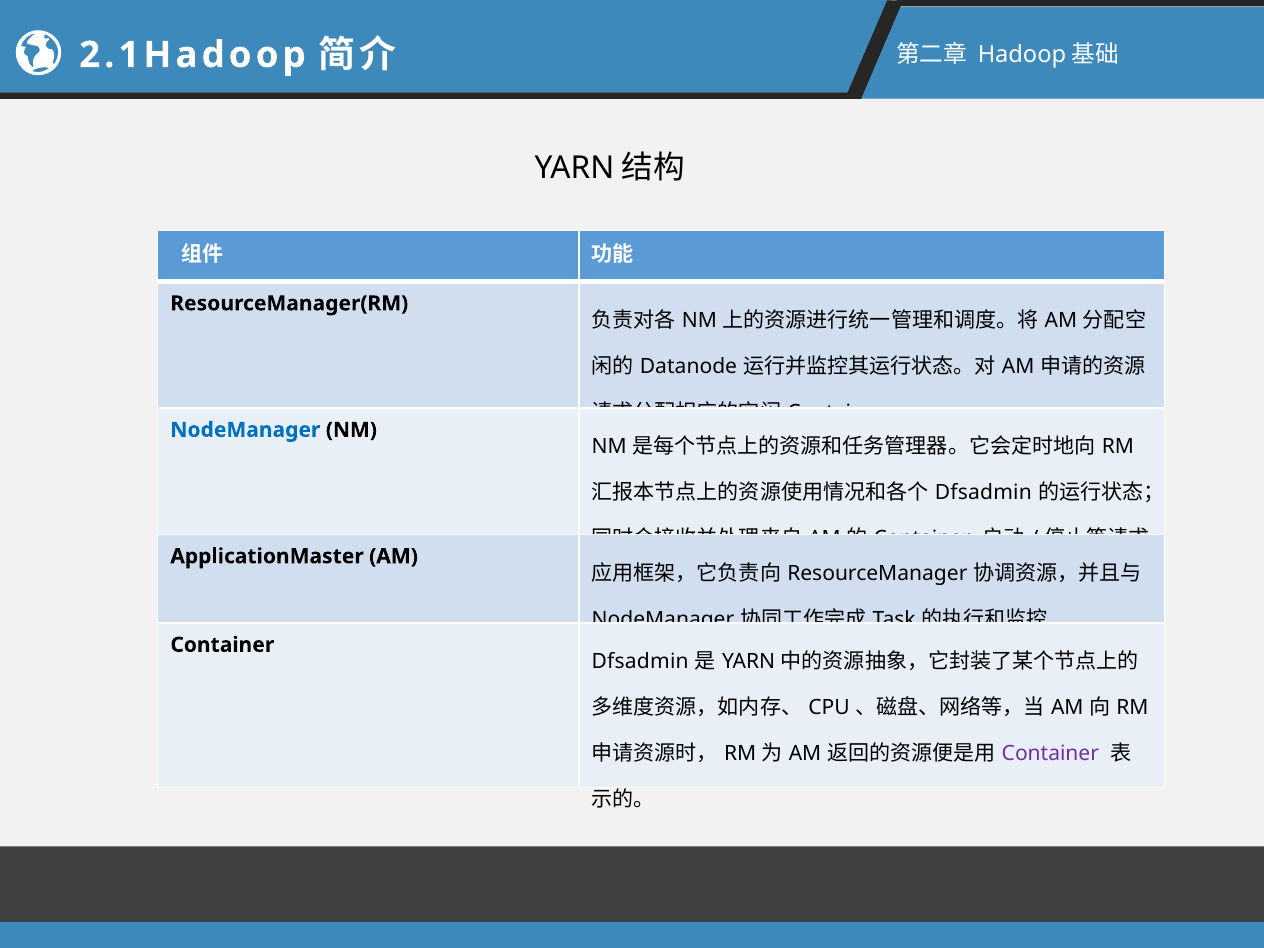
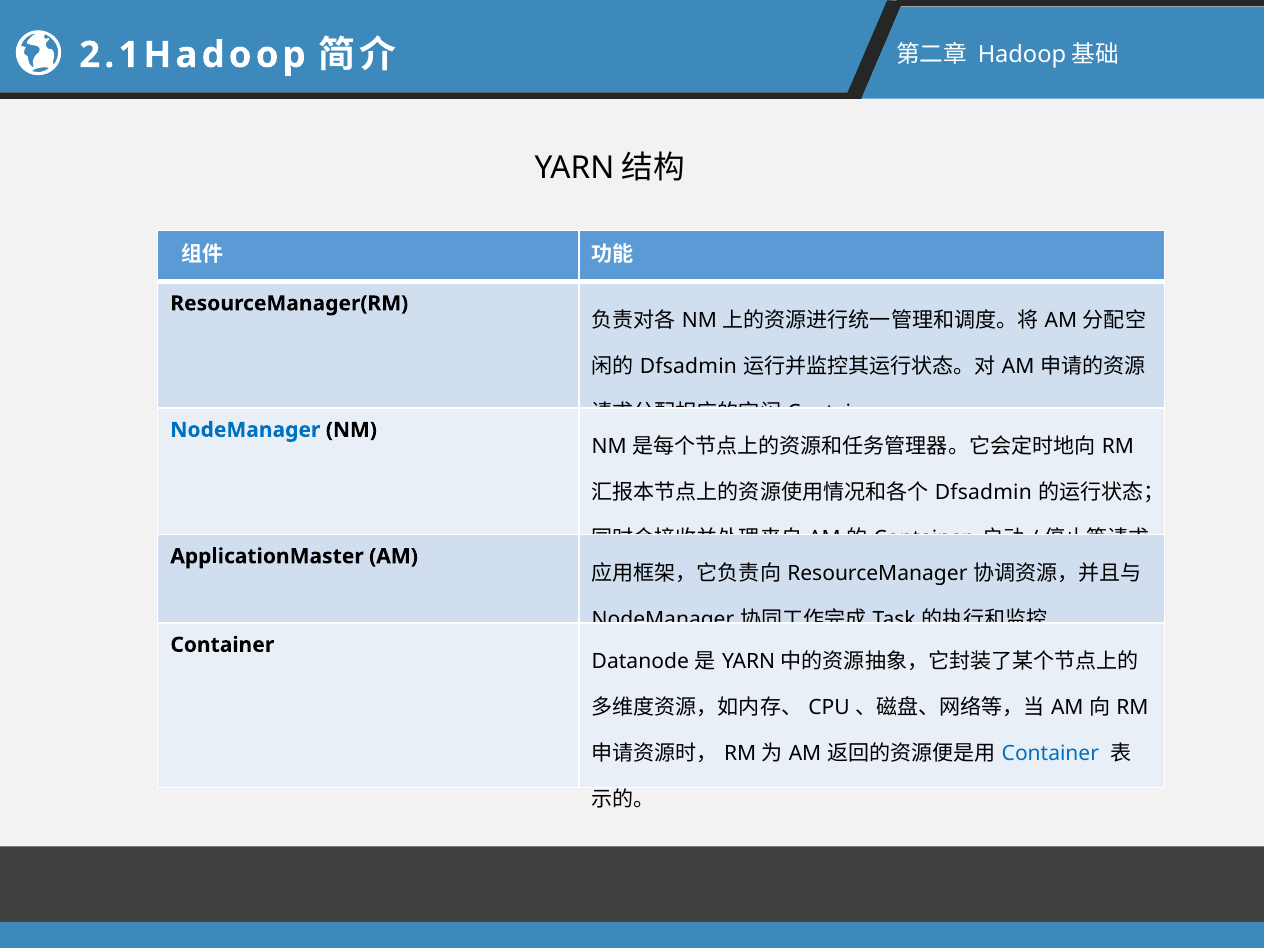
Datanode at (688, 366): Datanode -> Dfsadmin
Dfsadmin at (640, 662): Dfsadmin -> Datanode
Container at (1050, 754) colour: purple -> blue
